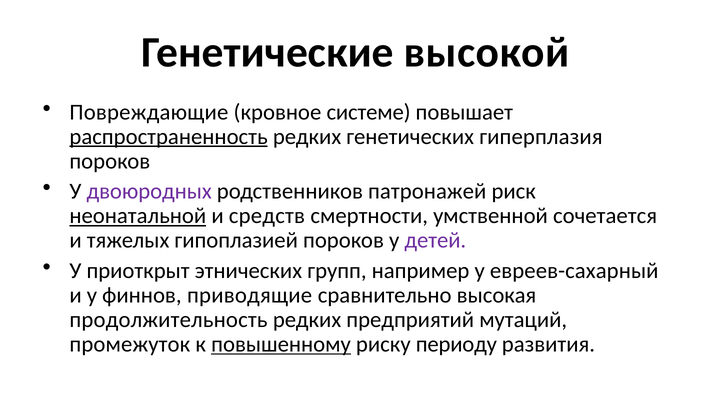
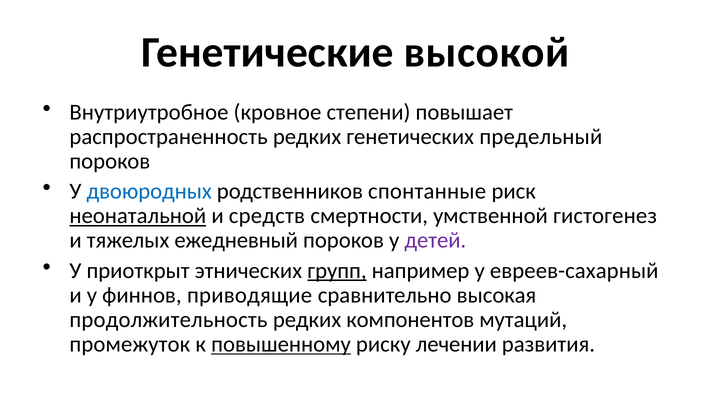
Повреждающие: Повреждающие -> Внутриутробное
системе: системе -> степени
распространенность underline: present -> none
гиперплазия: гиперплазия -> предельный
двоюродных colour: purple -> blue
патронажей: патронажей -> спонтанные
сочетается: сочетается -> гистогенез
гипоплазией: гипоплазией -> ежедневный
групп underline: none -> present
предприятий: предприятий -> компонентов
периоду: периоду -> лечении
